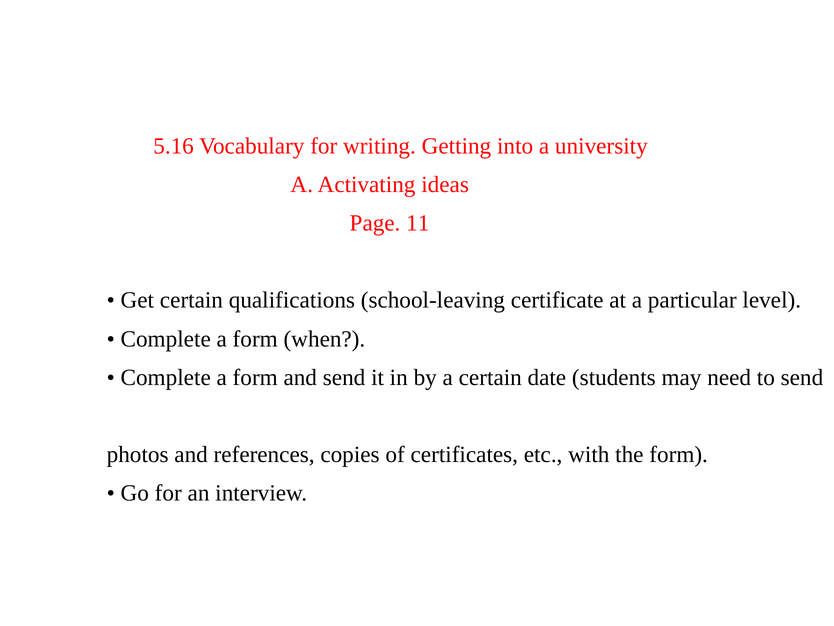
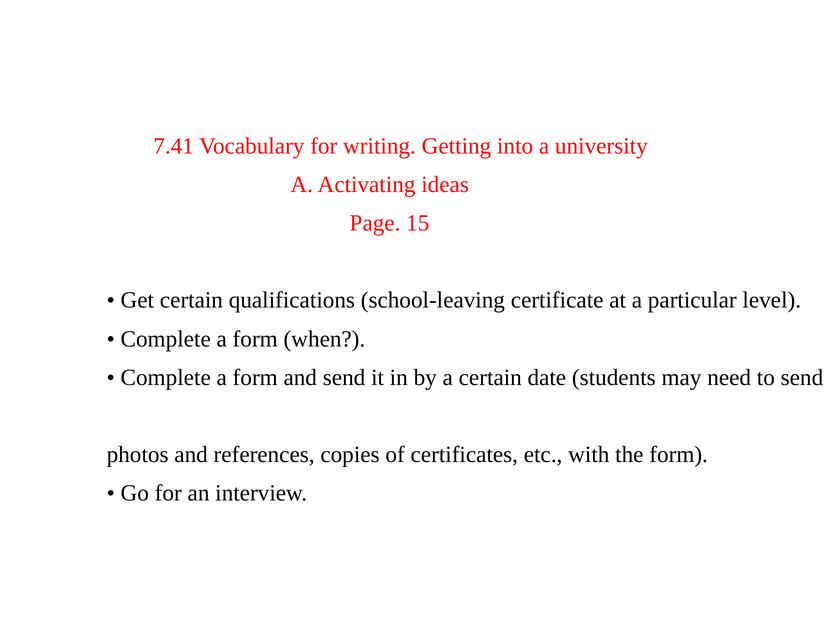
5.16: 5.16 -> 7.41
11: 11 -> 15
